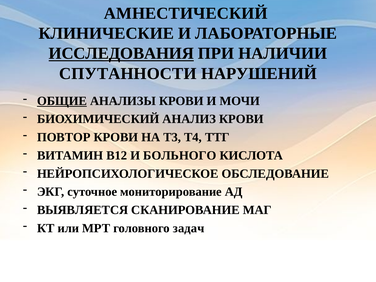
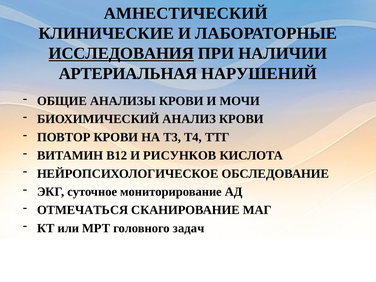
СПУТАННОСТИ: СПУТАННОСТИ -> АРТЕРИАЛЬНАЯ
ОБЩИЕ underline: present -> none
БОЛЬНОГО: БОЛЬНОГО -> РИСУНКОВ
ВЫЯВЛЯЕТСЯ: ВЫЯВЛЯЕТСЯ -> ОТМЕЧАТЬСЯ
